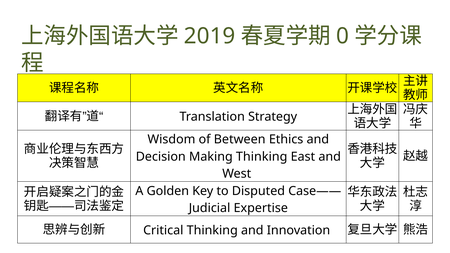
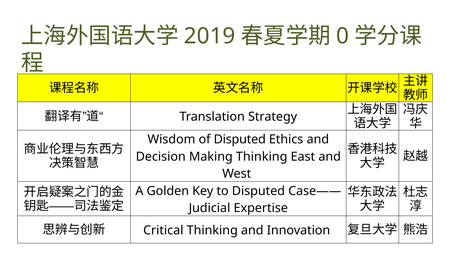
of Between: Between -> Disputed
